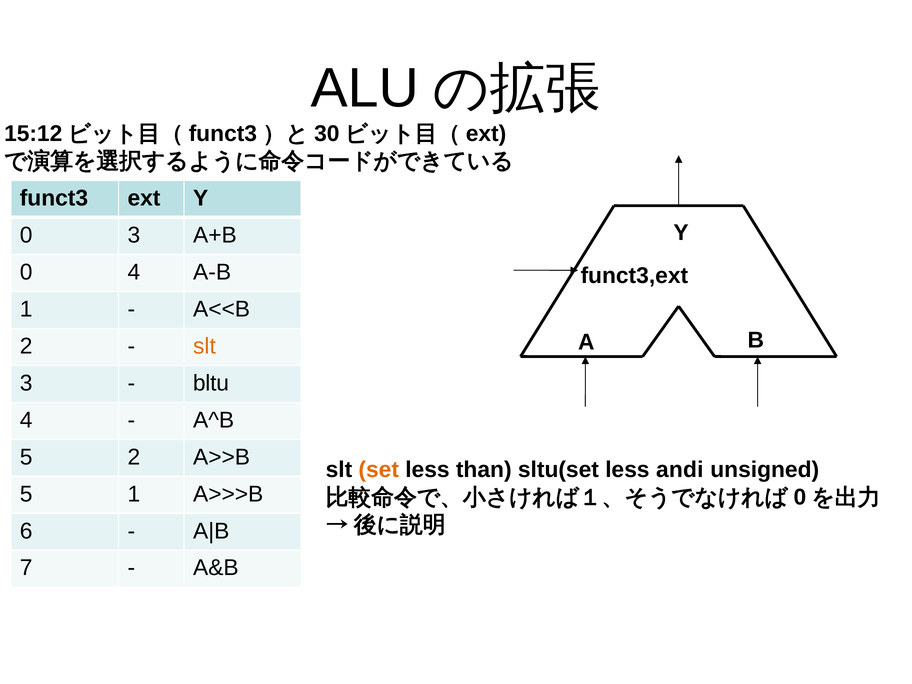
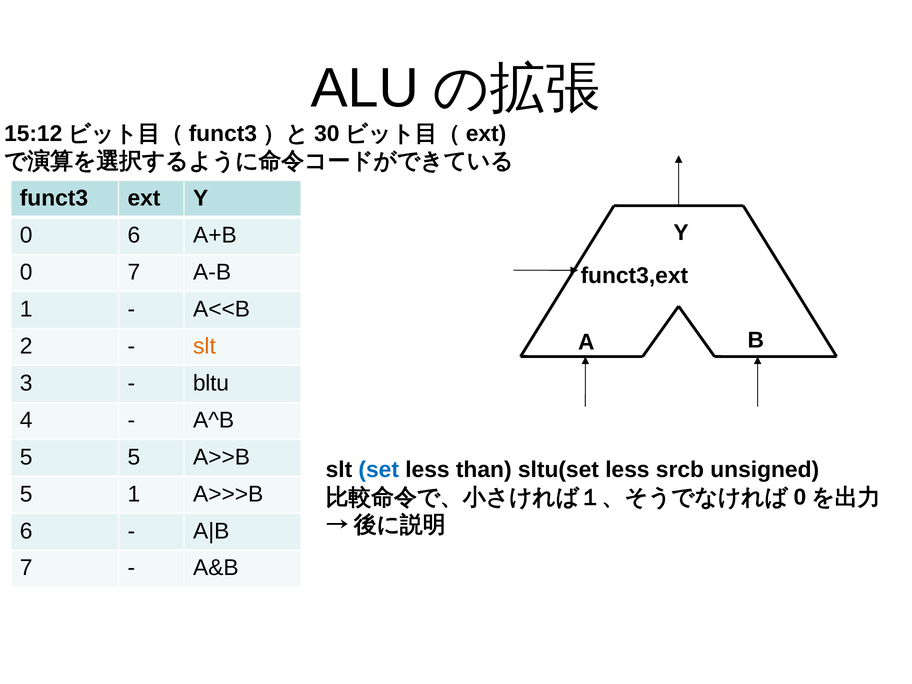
0 3: 3 -> 6
0 4: 4 -> 7
5 2: 2 -> 5
set colour: orange -> blue
andi: andi -> srcb
